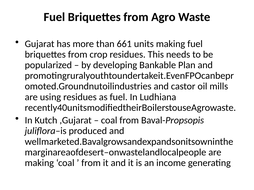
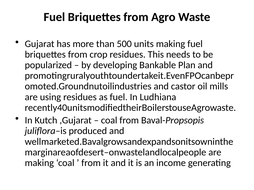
661: 661 -> 500
